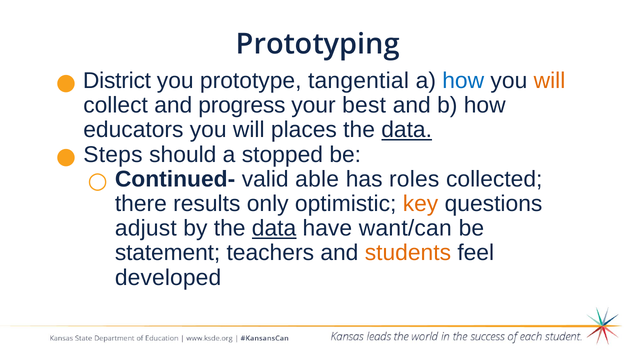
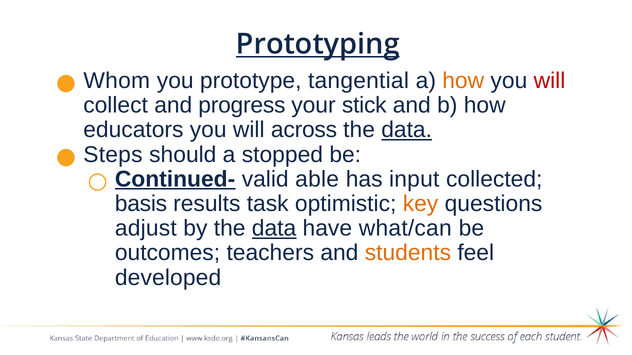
Prototyping underline: none -> present
District: District -> Whom
how at (463, 81) colour: blue -> orange
will at (550, 81) colour: orange -> red
best: best -> stick
places: places -> across
Continued- underline: none -> present
roles: roles -> input
there: there -> basis
only: only -> task
want/can: want/can -> what/can
statement: statement -> outcomes
